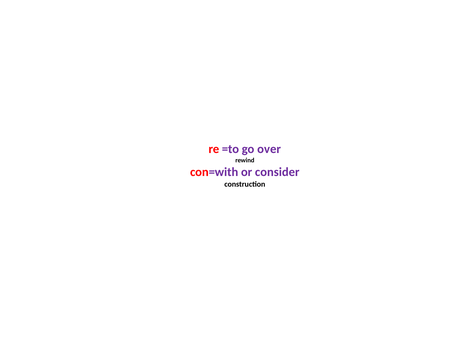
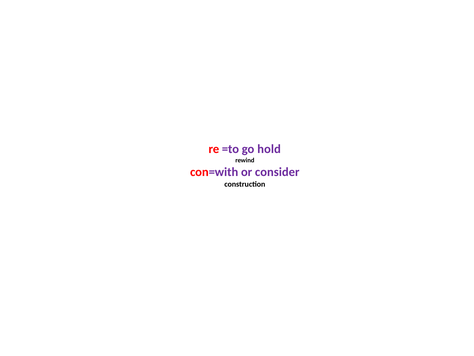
over: over -> hold
